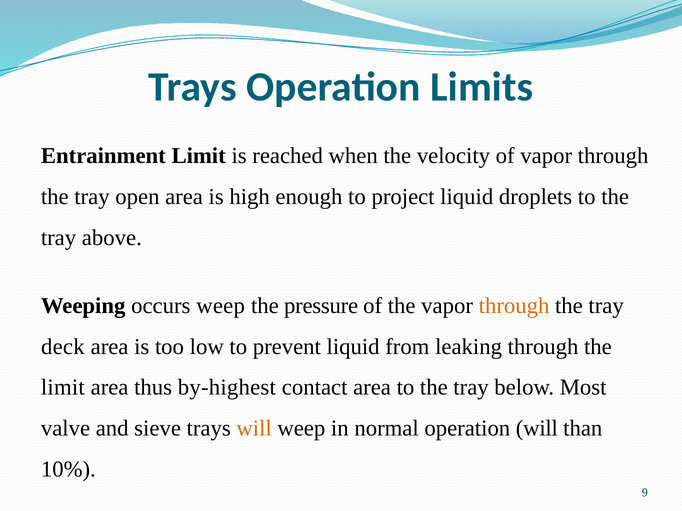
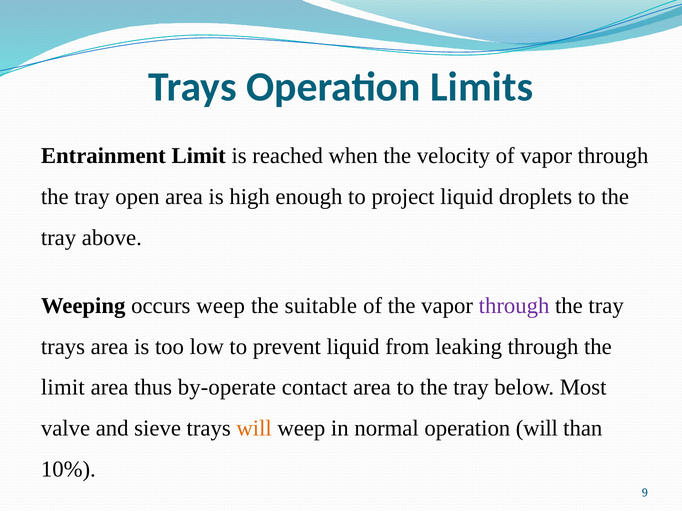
pressure: pressure -> suitable
through at (514, 306) colour: orange -> purple
deck at (63, 347): deck -> trays
by-highest: by-highest -> by-operate
